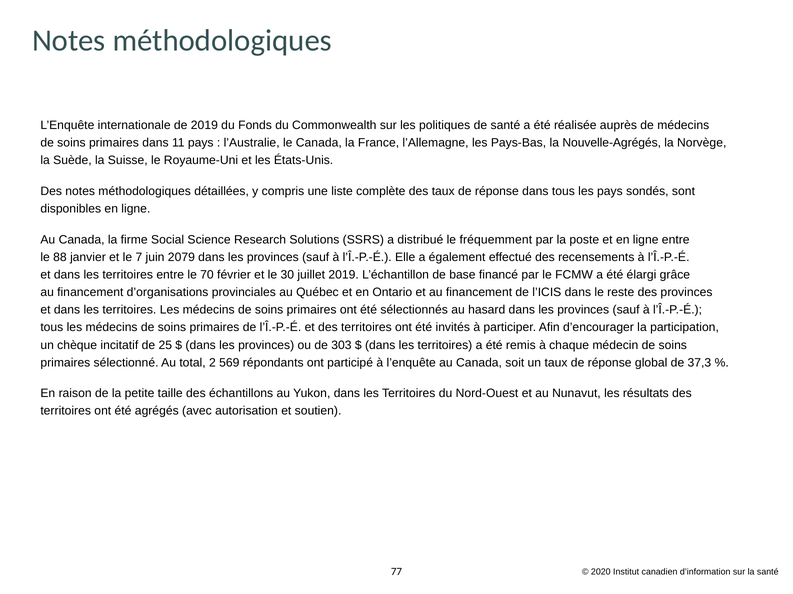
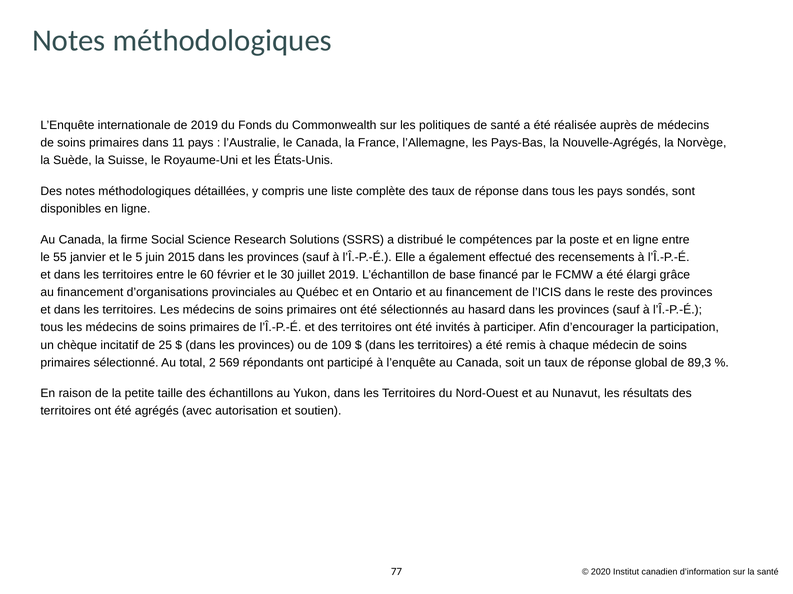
fréquemment: fréquemment -> compétences
88: 88 -> 55
7: 7 -> 5
2079: 2079 -> 2015
70: 70 -> 60
303: 303 -> 109
37,3: 37,3 -> 89,3
